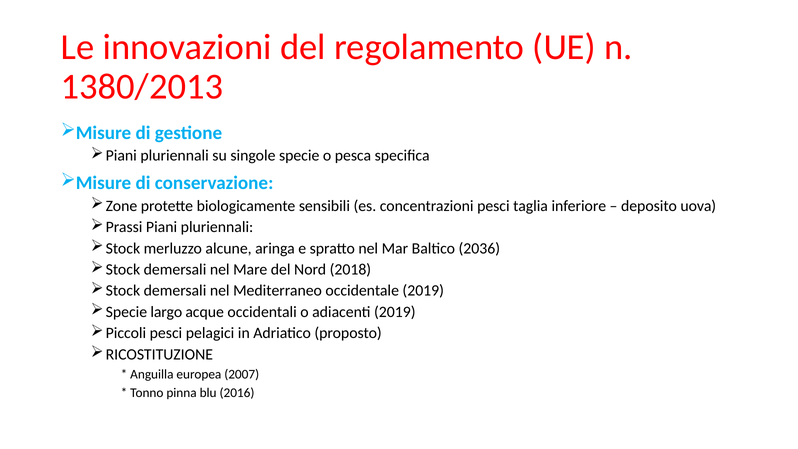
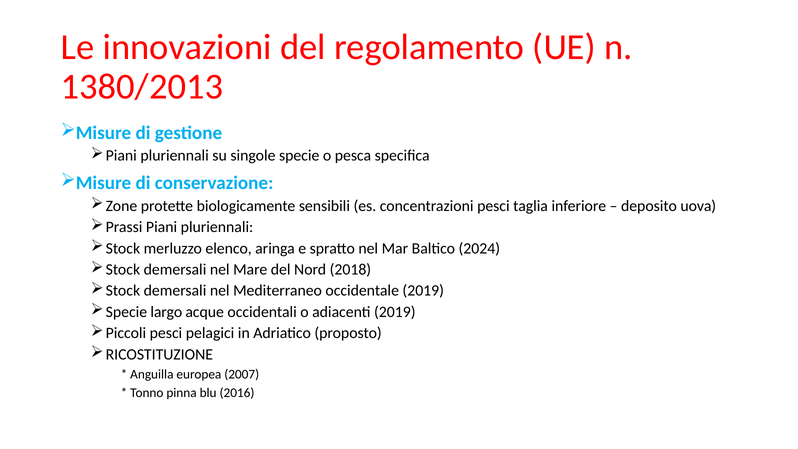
alcune: alcune -> elenco
2036: 2036 -> 2024
